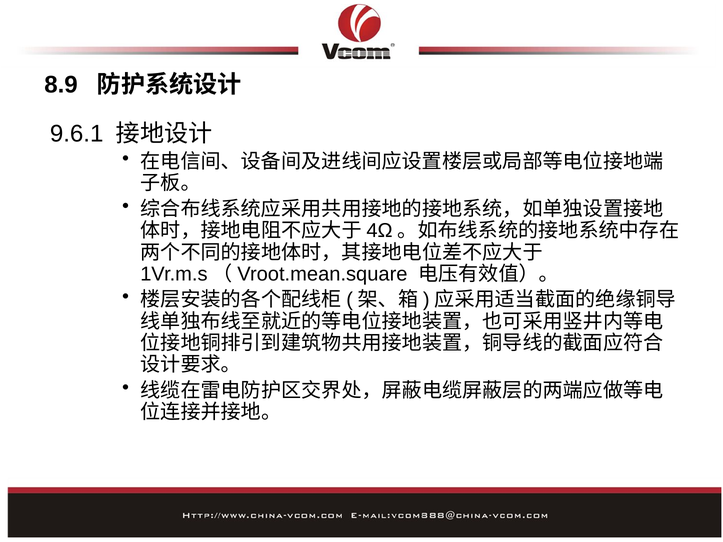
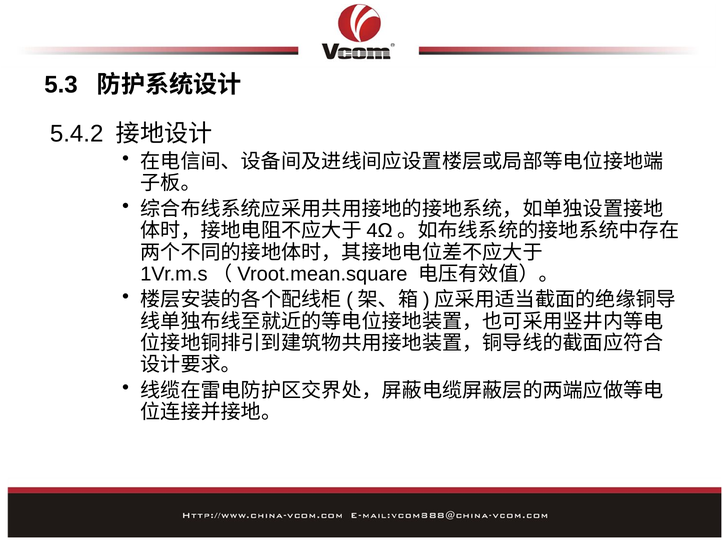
8.9: 8.9 -> 5.3
9.6.1: 9.6.1 -> 5.4.2
